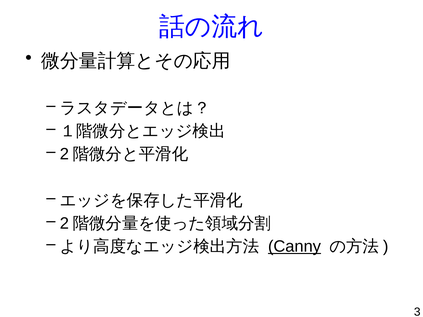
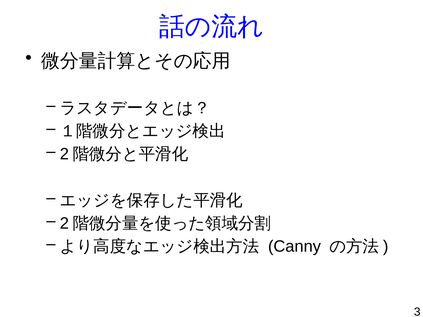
Canny underline: present -> none
